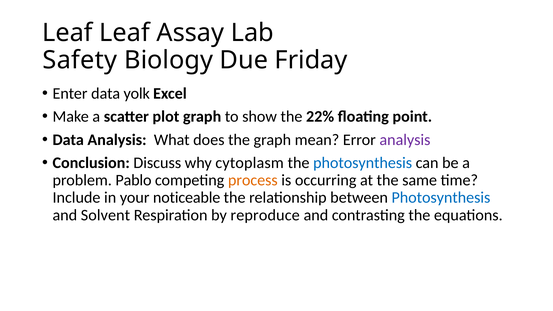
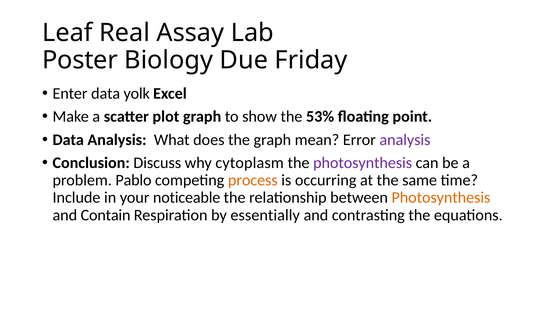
Leaf Leaf: Leaf -> Real
Safety: Safety -> Poster
22%: 22% -> 53%
photosynthesis at (363, 163) colour: blue -> purple
Photosynthesis at (441, 198) colour: blue -> orange
Solvent: Solvent -> Contain
reproduce: reproduce -> essentially
